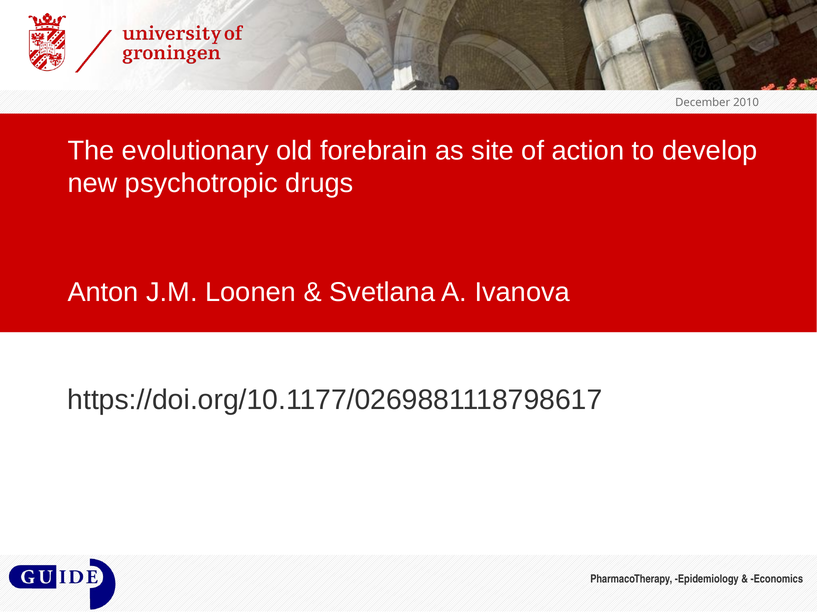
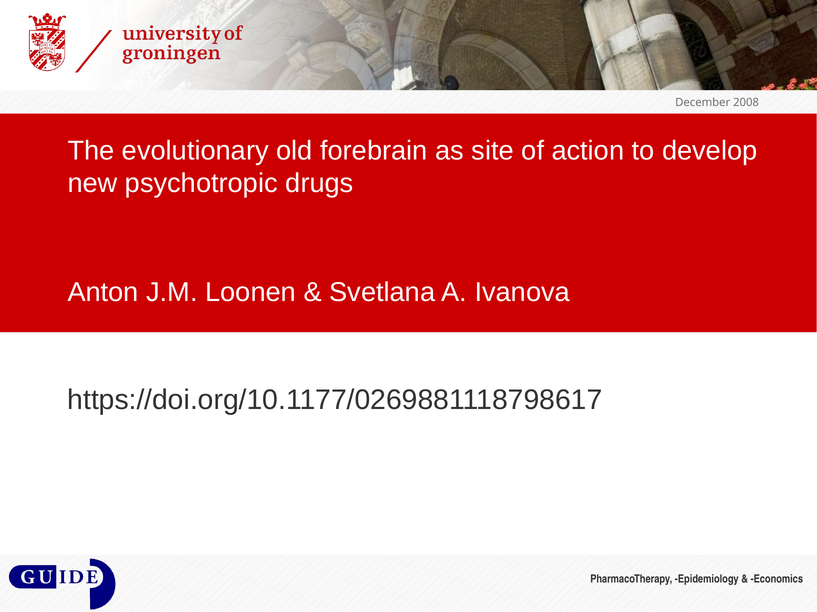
2010: 2010 -> 2008
